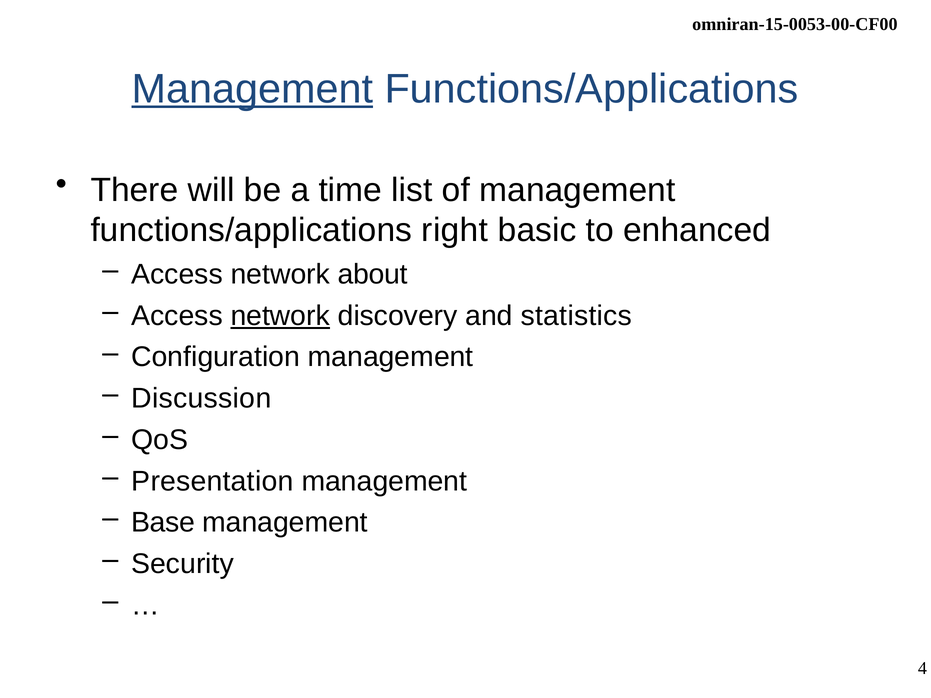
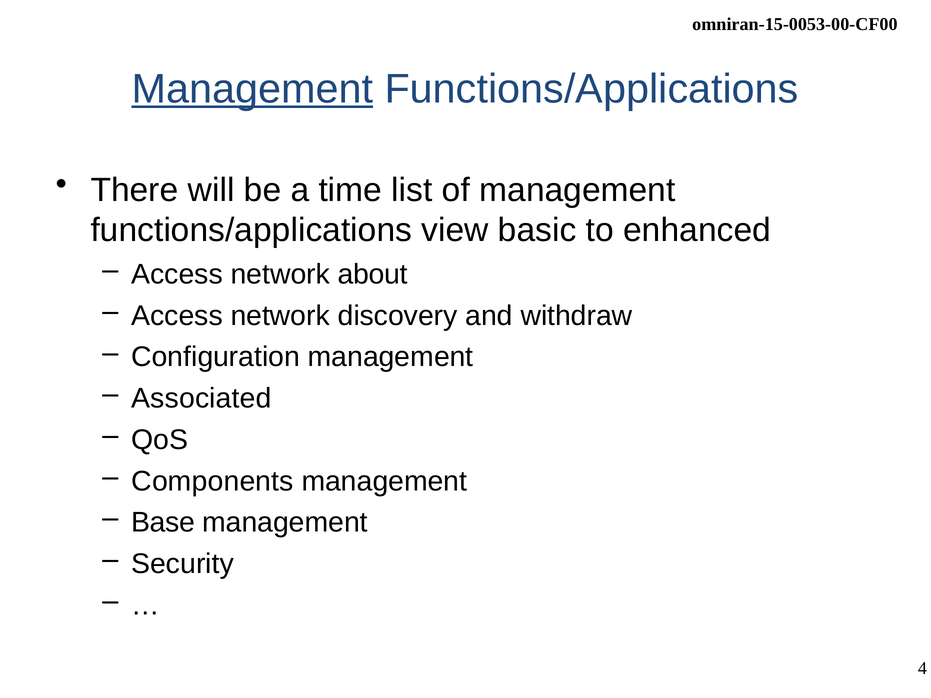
right: right -> view
network at (280, 316) underline: present -> none
statistics: statistics -> withdraw
Discussion: Discussion -> Associated
Presentation: Presentation -> Components
